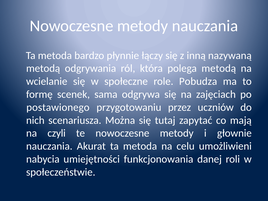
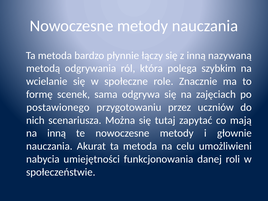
polega metodą: metodą -> szybkim
Pobudza: Pobudza -> Znacznie
na czyli: czyli -> inną
